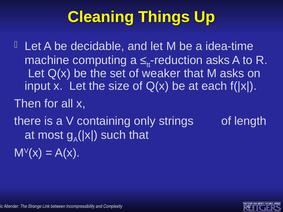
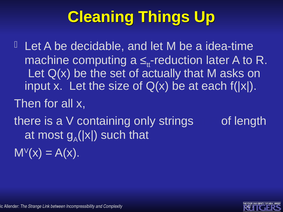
asks at (218, 60): asks -> later
weaker: weaker -> actually
